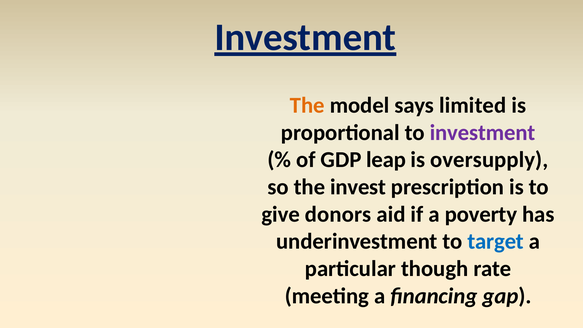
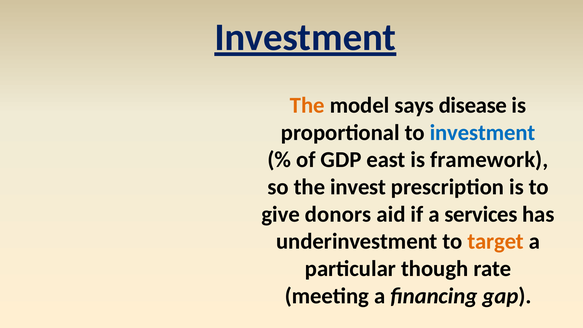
limited: limited -> disease
investment at (483, 133) colour: purple -> blue
leap: leap -> east
oversupply: oversupply -> framework
poverty: poverty -> services
target colour: blue -> orange
